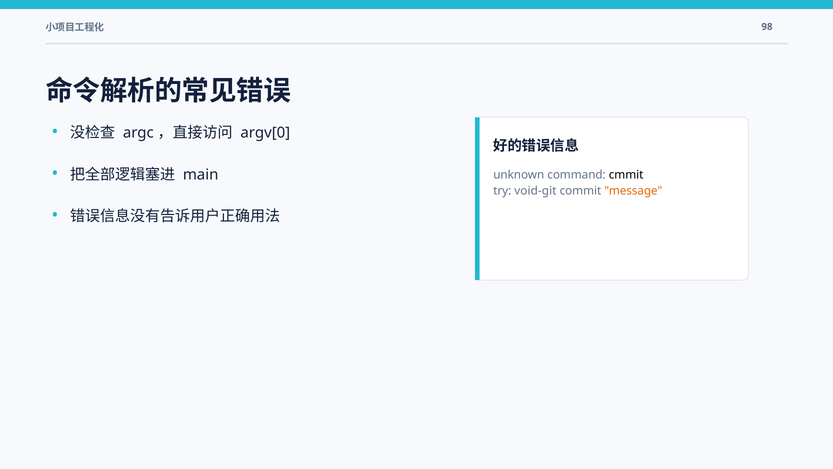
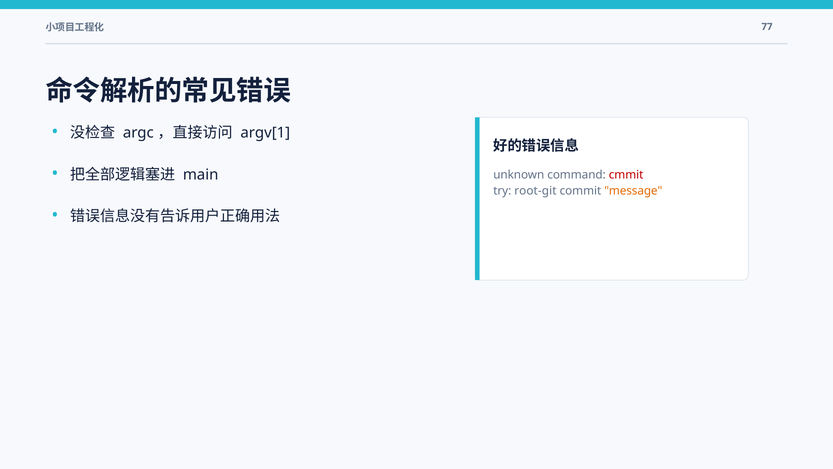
98: 98 -> 77
argv[0: argv[0 -> argv[1
cmmit colour: black -> red
void-git: void-git -> root-git
